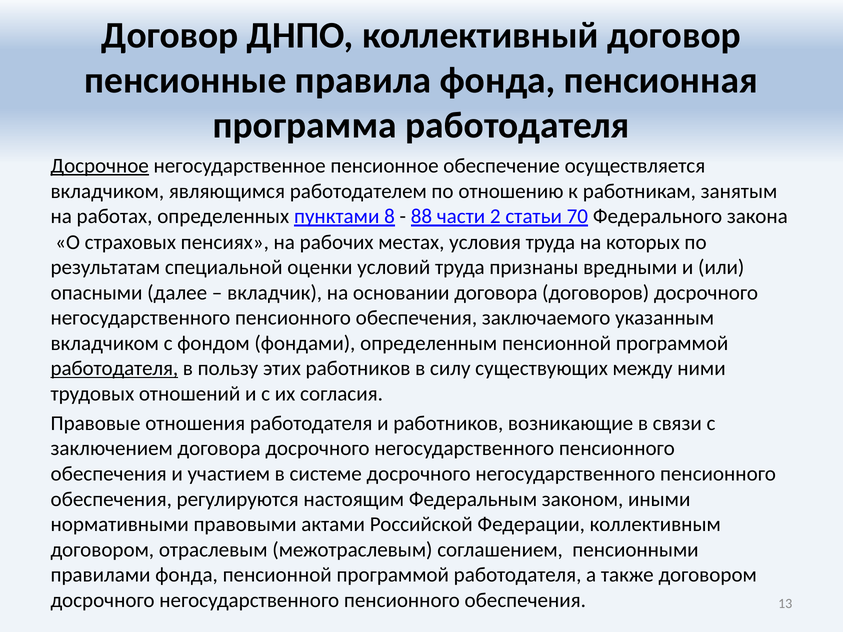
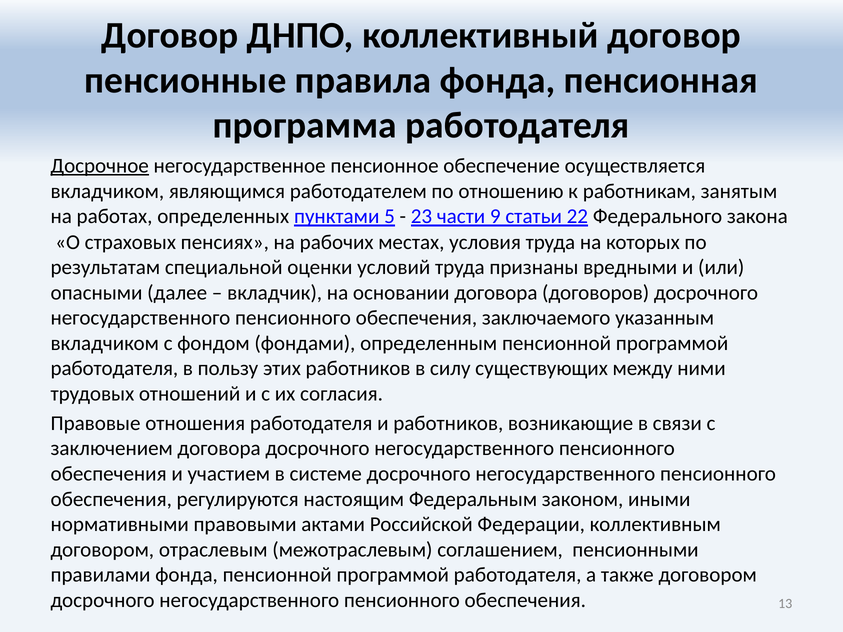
8: 8 -> 5
88: 88 -> 23
2: 2 -> 9
70: 70 -> 22
работодателя at (114, 369) underline: present -> none
